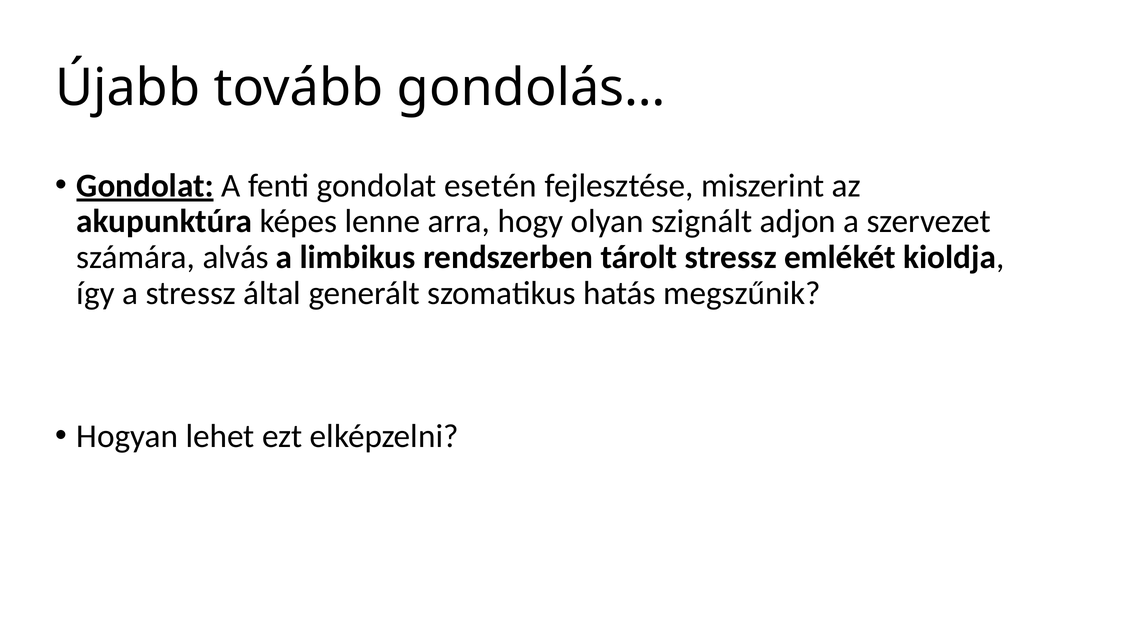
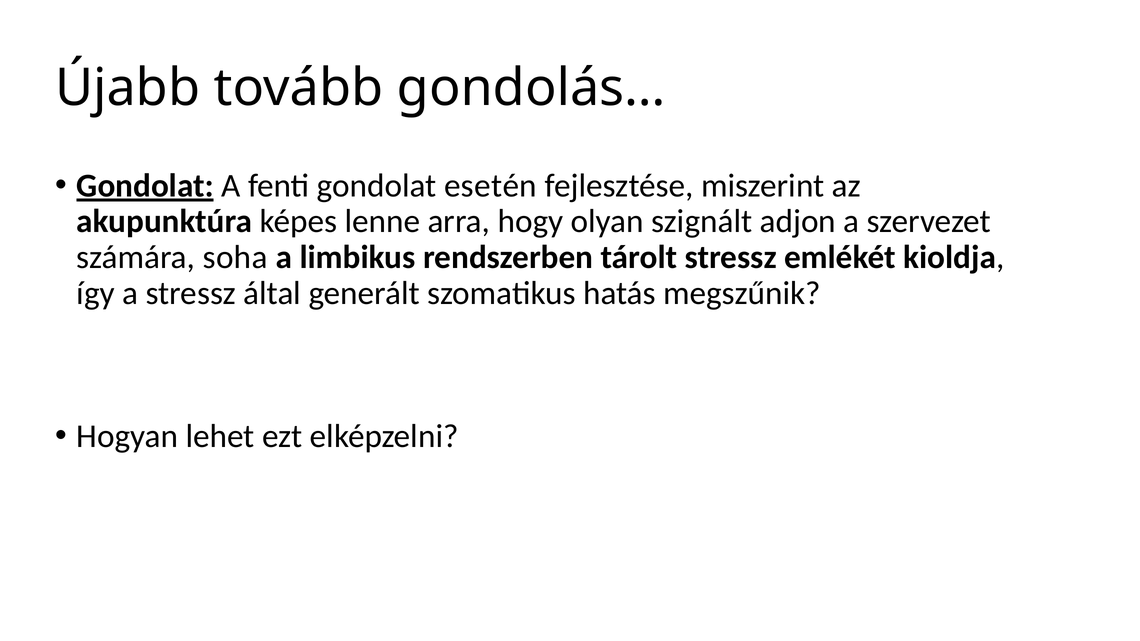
alvás: alvás -> soha
